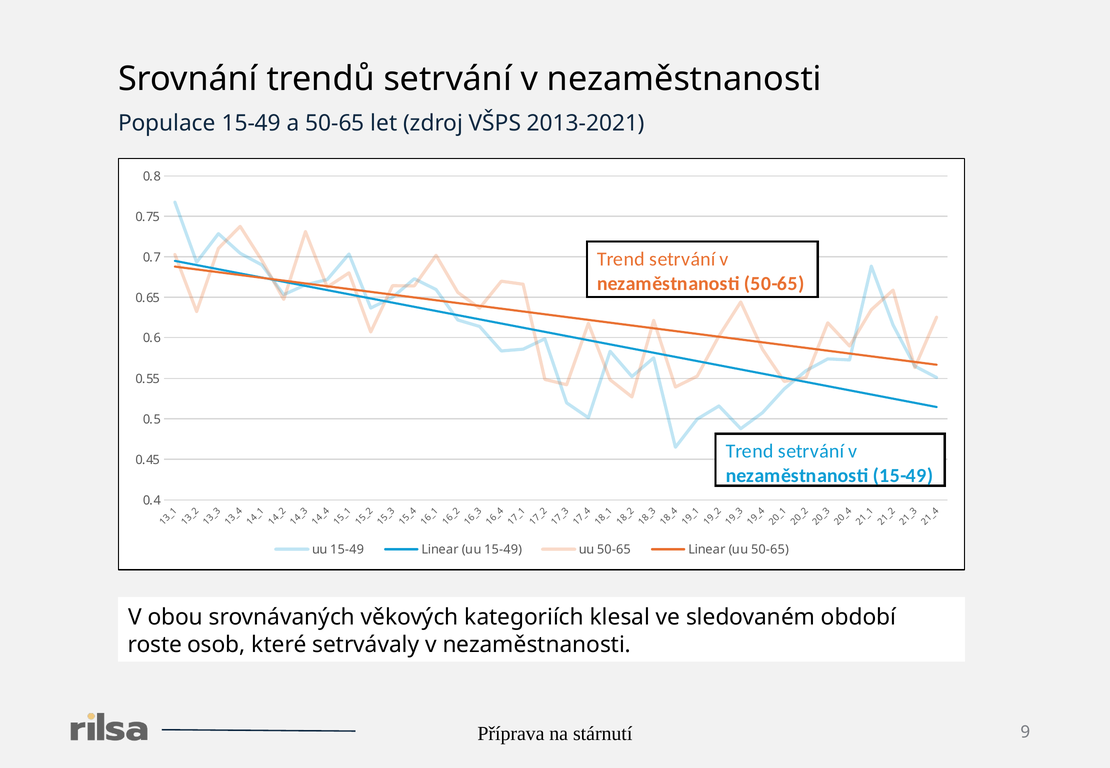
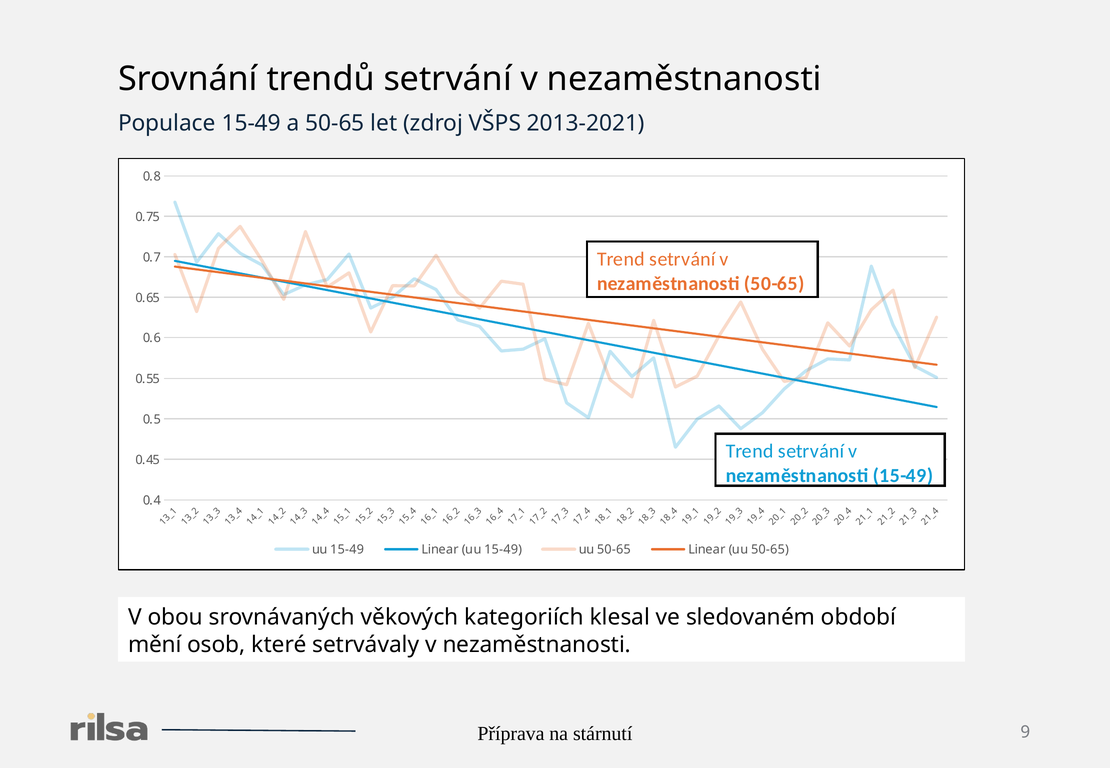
roste: roste -> mění
